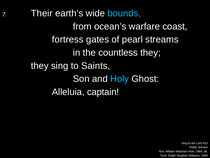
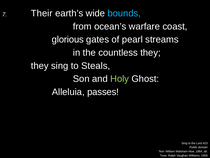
fortress: fortress -> glorious
Saints: Saints -> Steals
Holy colour: light blue -> light green
captain: captain -> passes
